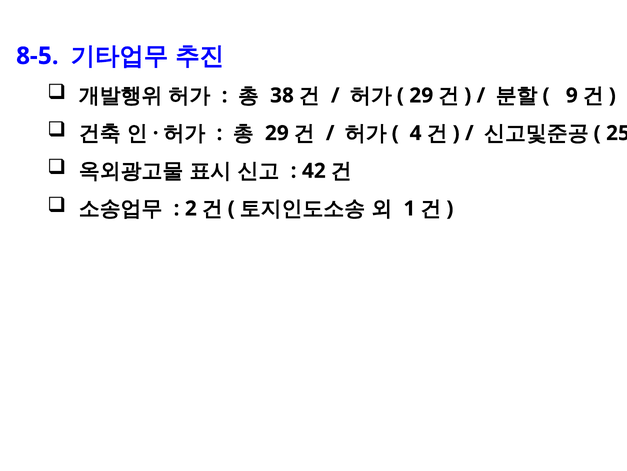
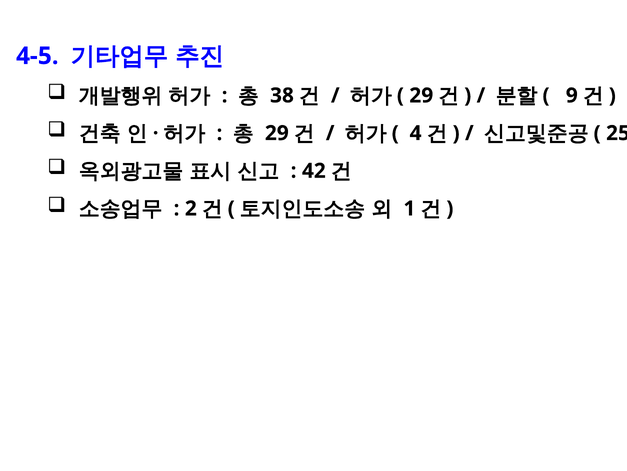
8-5: 8-5 -> 4-5
